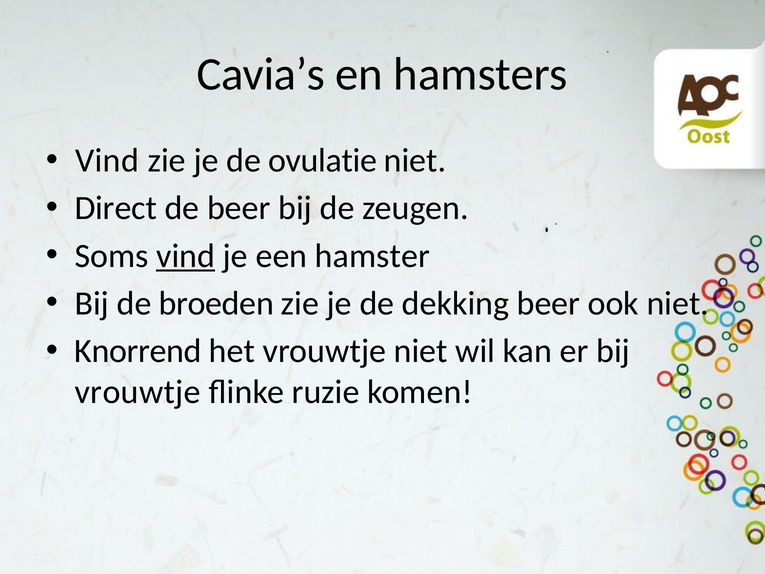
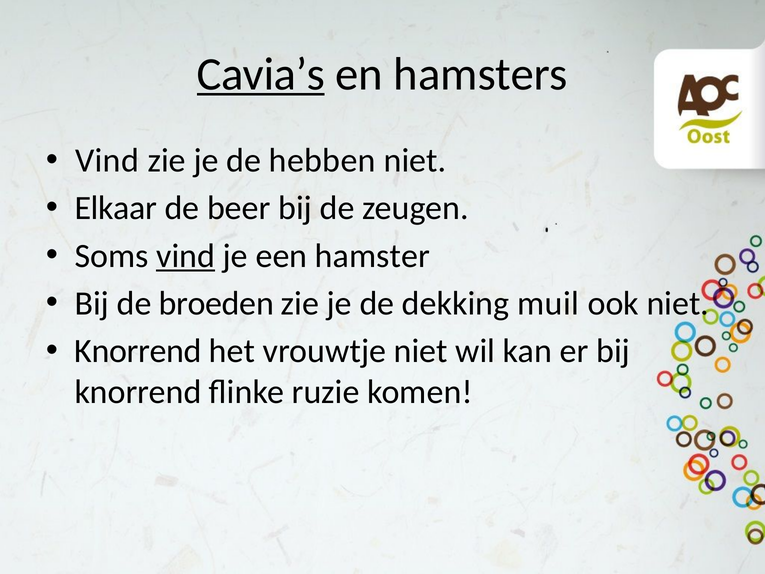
Cavia’s underline: none -> present
ovulatie: ovulatie -> hebben
Direct: Direct -> Elkaar
dekking beer: beer -> muil
vrouwtje at (138, 392): vrouwtje -> knorrend
